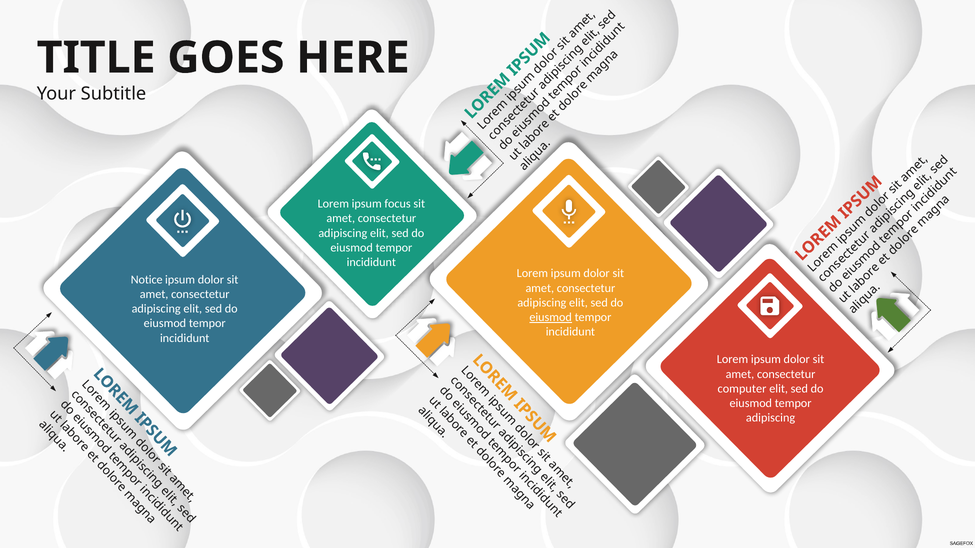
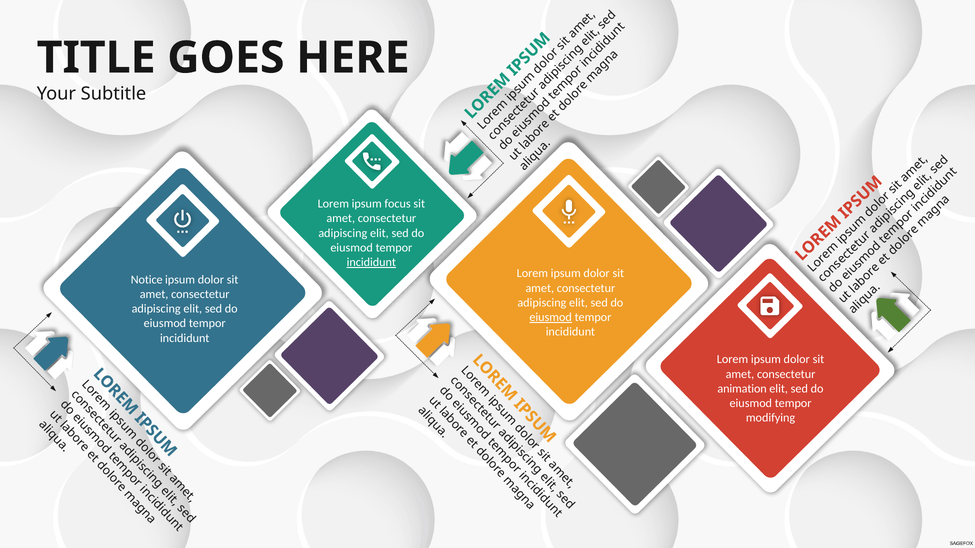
incididunt at (371, 263) underline: none -> present
computer: computer -> animation
adipiscing at (771, 418): adipiscing -> modifying
